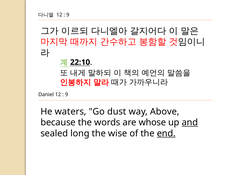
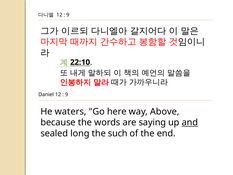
dust: dust -> here
whose: whose -> saying
wise: wise -> such
end underline: present -> none
